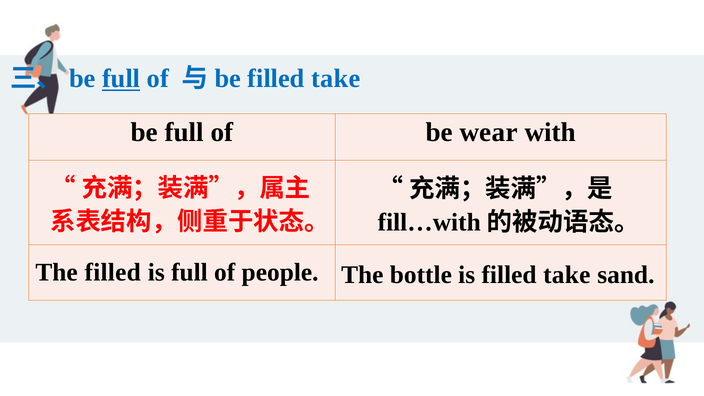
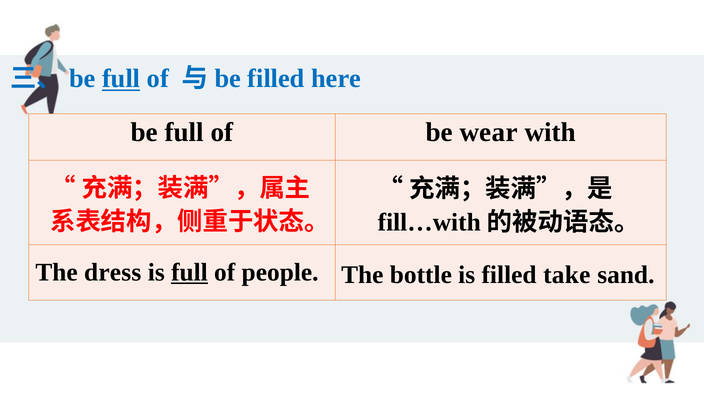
be filled take: take -> here
The filled: filled -> dress
full at (189, 272) underline: none -> present
